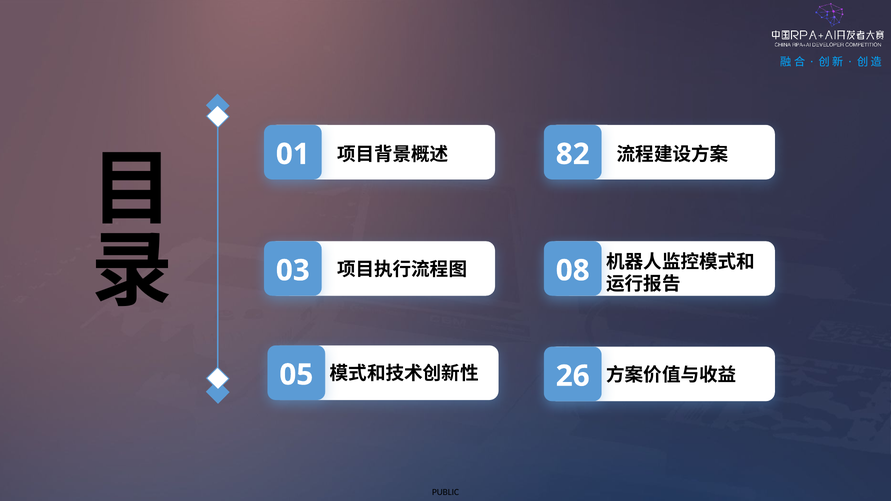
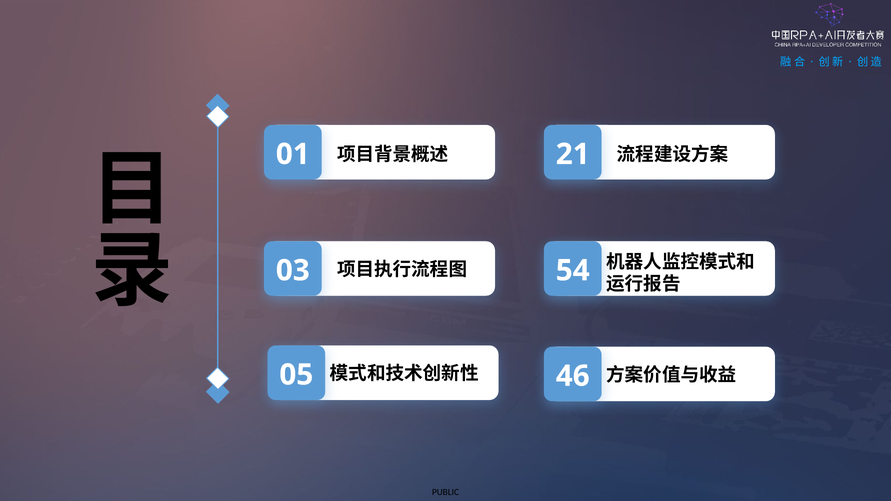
82: 82 -> 21
08: 08 -> 54
26: 26 -> 46
